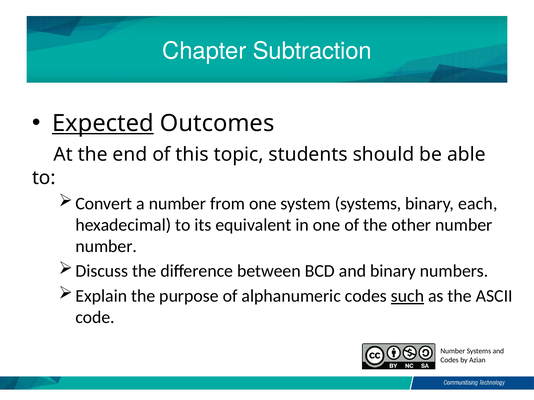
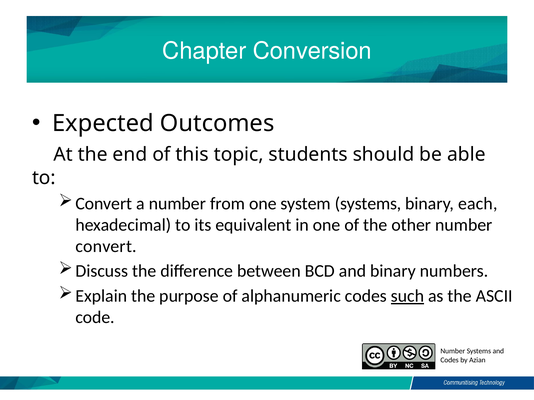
Subtraction: Subtraction -> Conversion
Expected underline: present -> none
number at (106, 247): number -> convert
